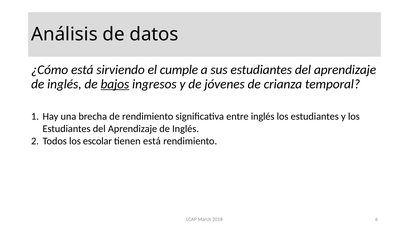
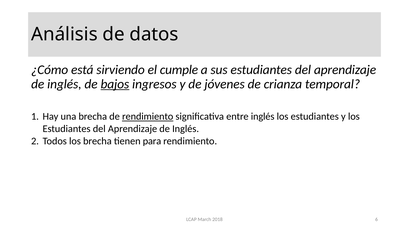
rendimiento at (148, 117) underline: none -> present
los escolar: escolar -> brecha
tienen está: está -> para
